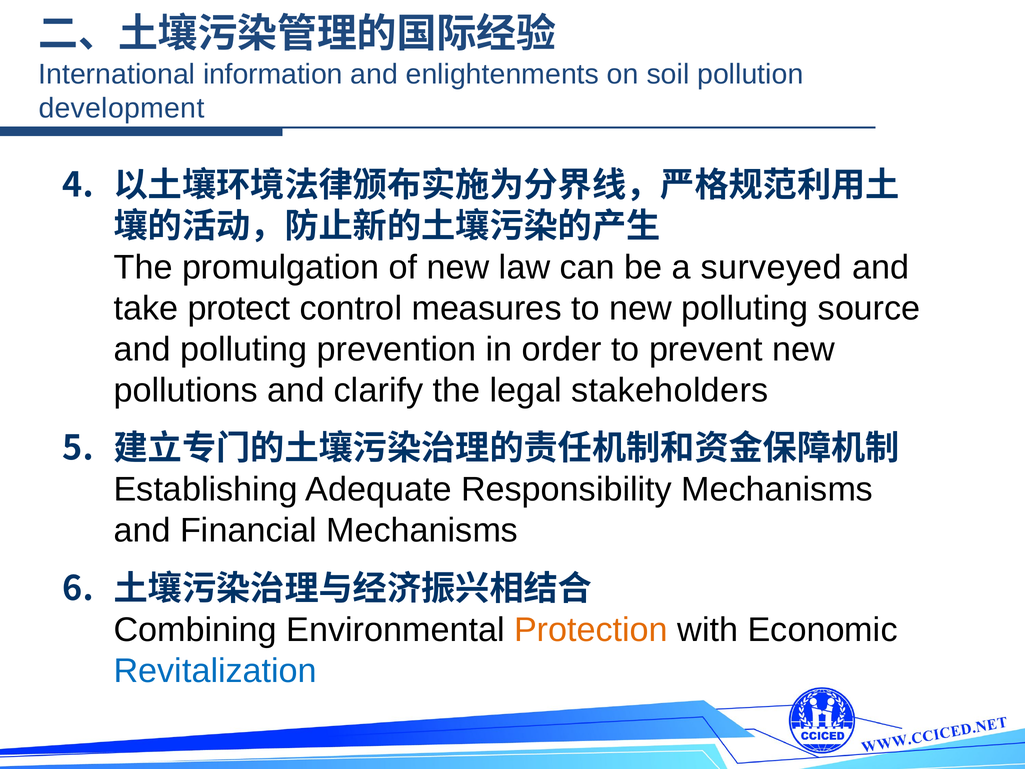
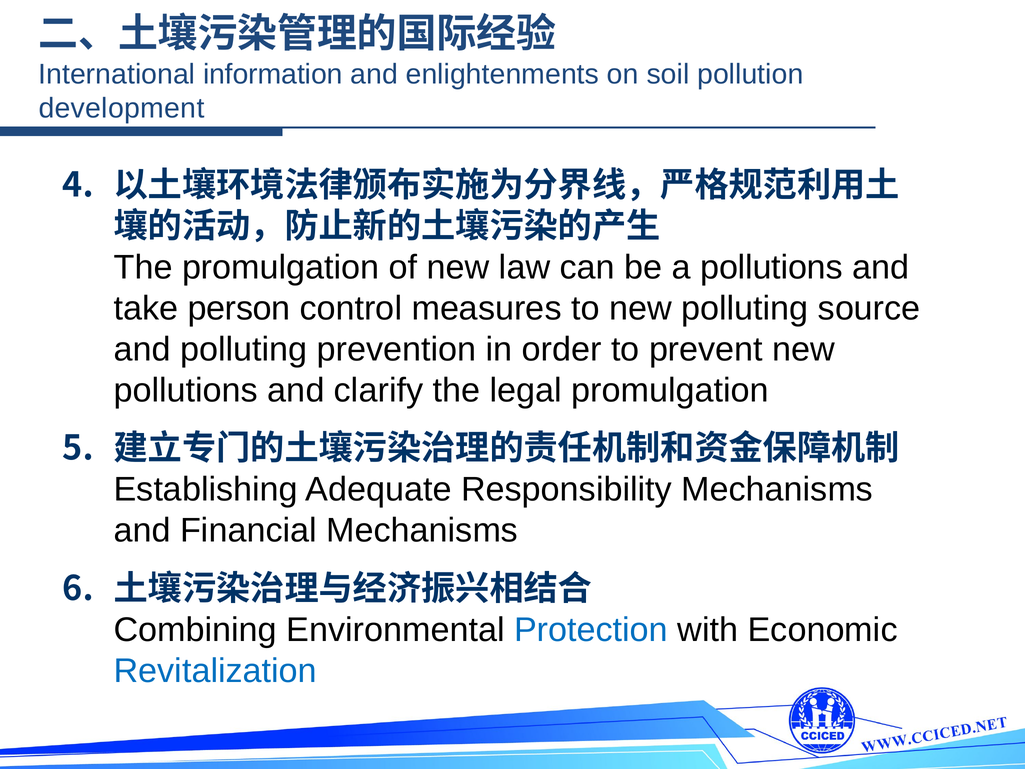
a surveyed: surveyed -> pollutions
protect: protect -> person
legal stakeholders: stakeholders -> promulgation
Protection colour: orange -> blue
